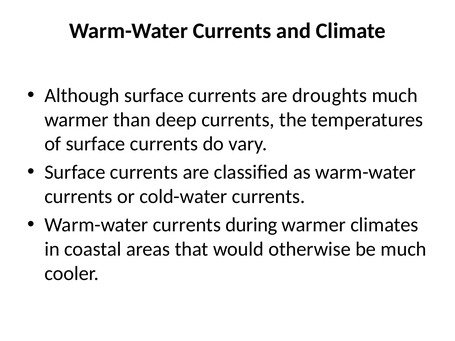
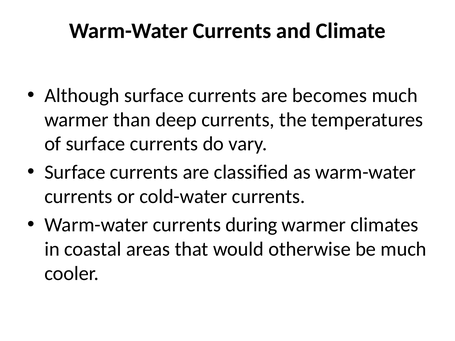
droughts: droughts -> becomes
